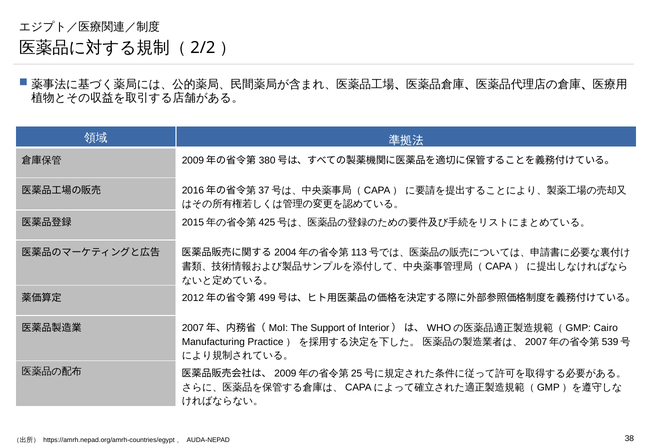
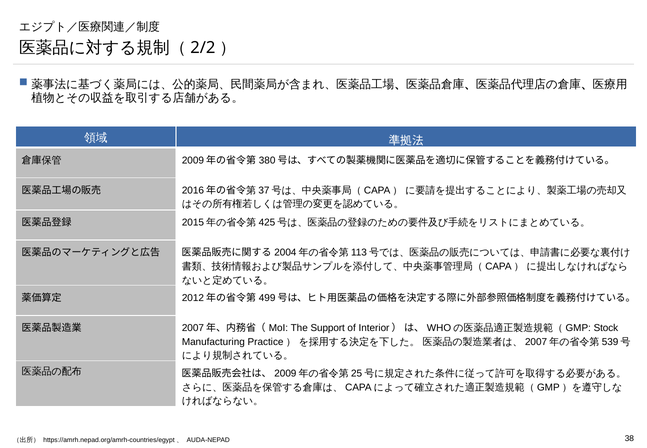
Cairo: Cairo -> Stock
